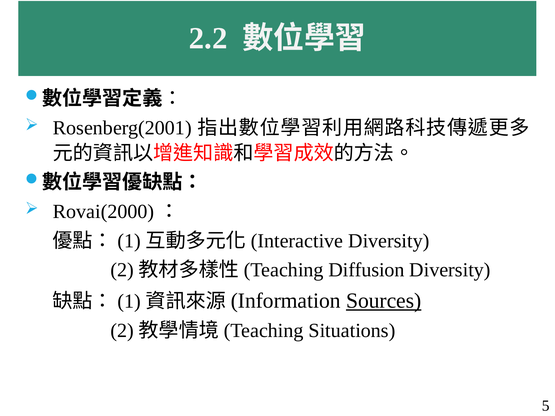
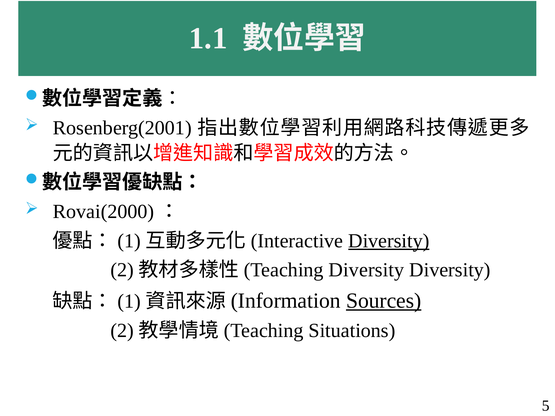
2.2: 2.2 -> 1.1
Diversity at (389, 241) underline: none -> present
Diffusion at (367, 270): Diffusion -> Diversity
